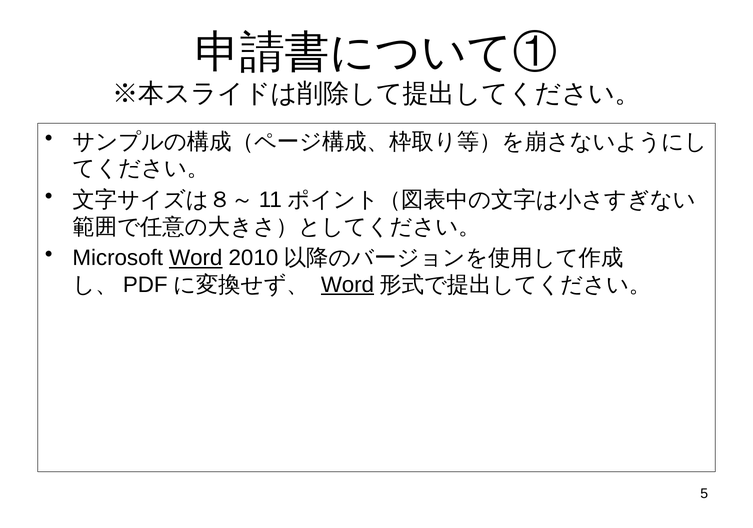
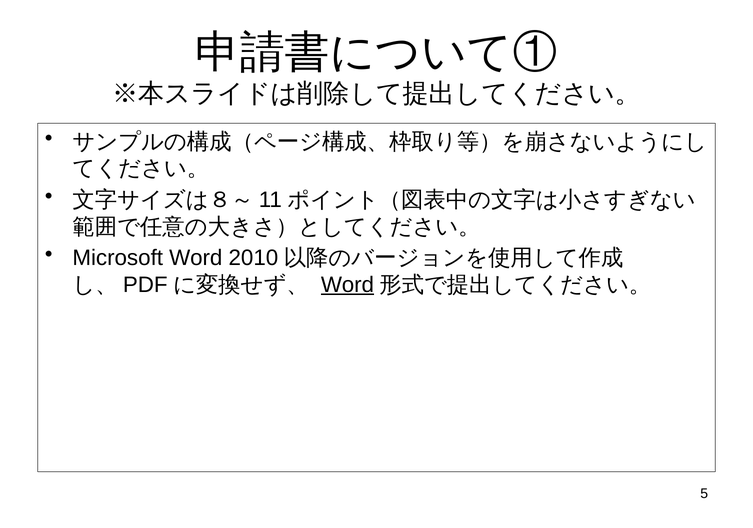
Word at (196, 258) underline: present -> none
